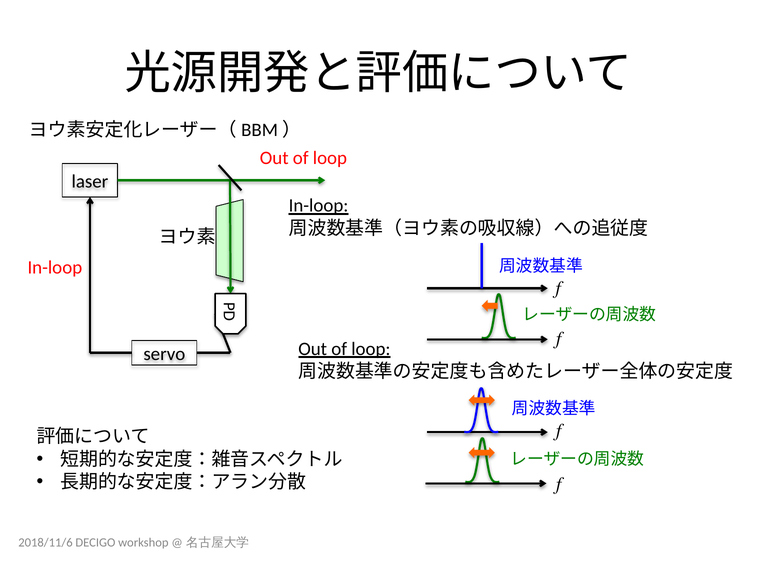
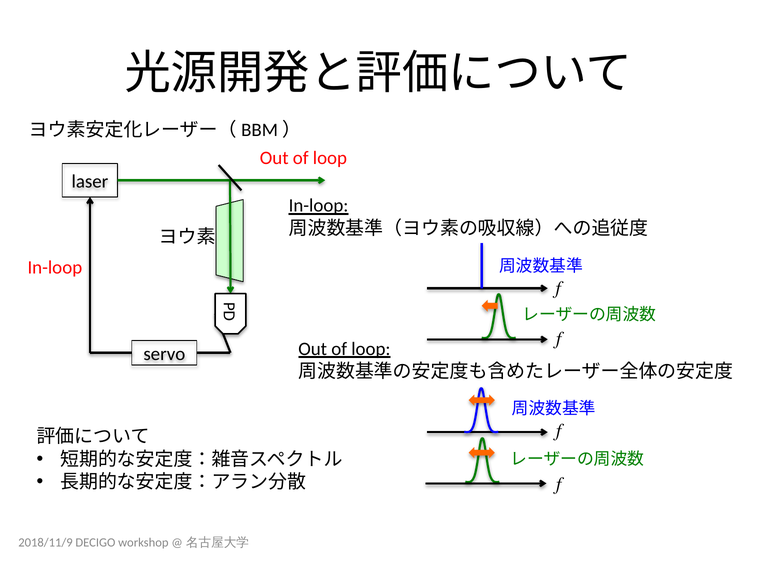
2018/11/6: 2018/11/6 -> 2018/11/9
